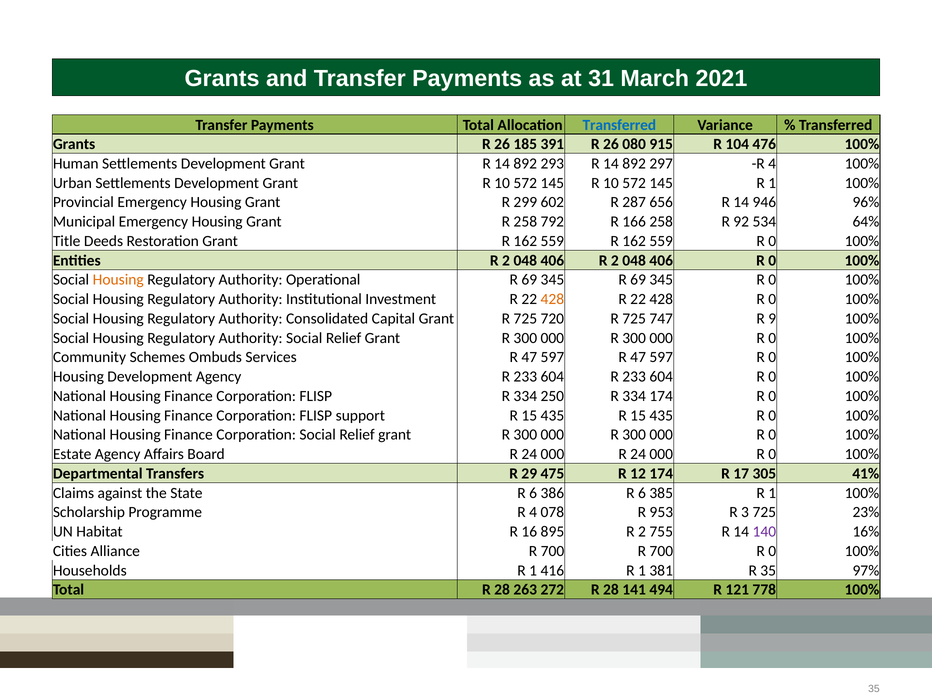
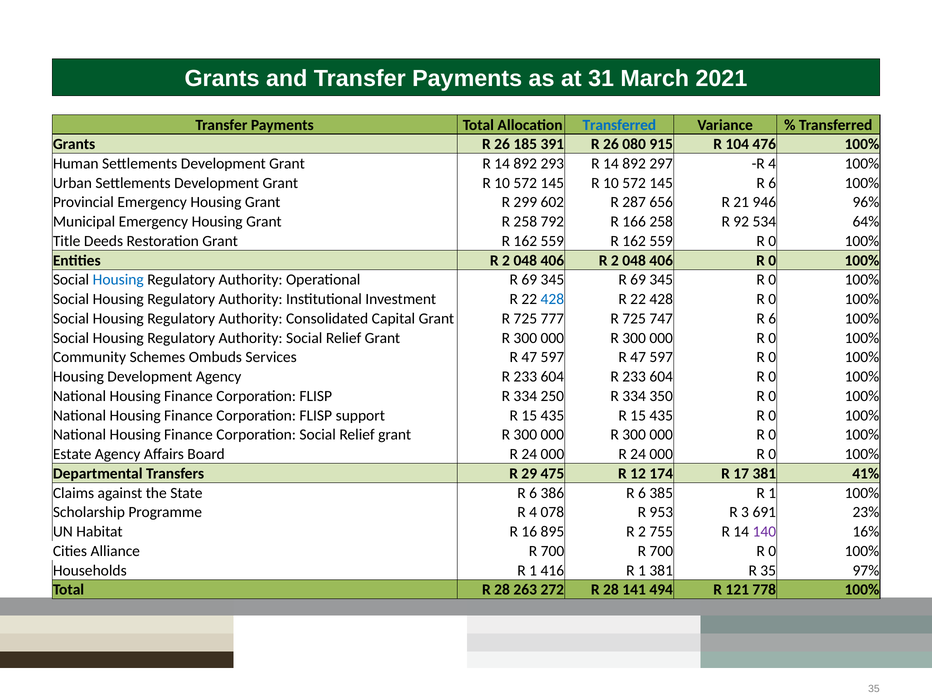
145 R 1: 1 -> 6
656 R 14: 14 -> 21
Housing at (118, 280) colour: orange -> blue
428 at (552, 299) colour: orange -> blue
720: 720 -> 777
747 R 9: 9 -> 6
334 174: 174 -> 350
17 305: 305 -> 381
3 725: 725 -> 691
